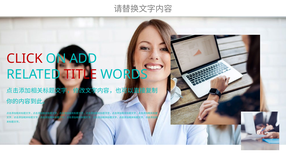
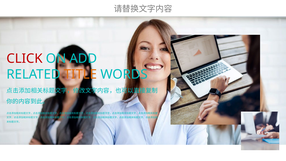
TITLE colour: red -> orange
